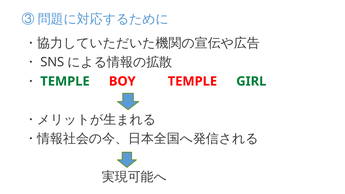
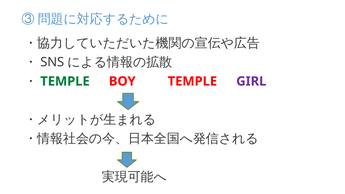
GIRL colour: green -> purple
